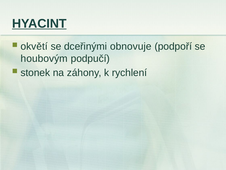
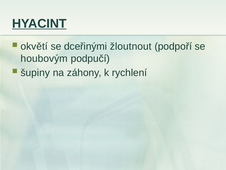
obnovuje: obnovuje -> žloutnout
stonek: stonek -> šupiny
